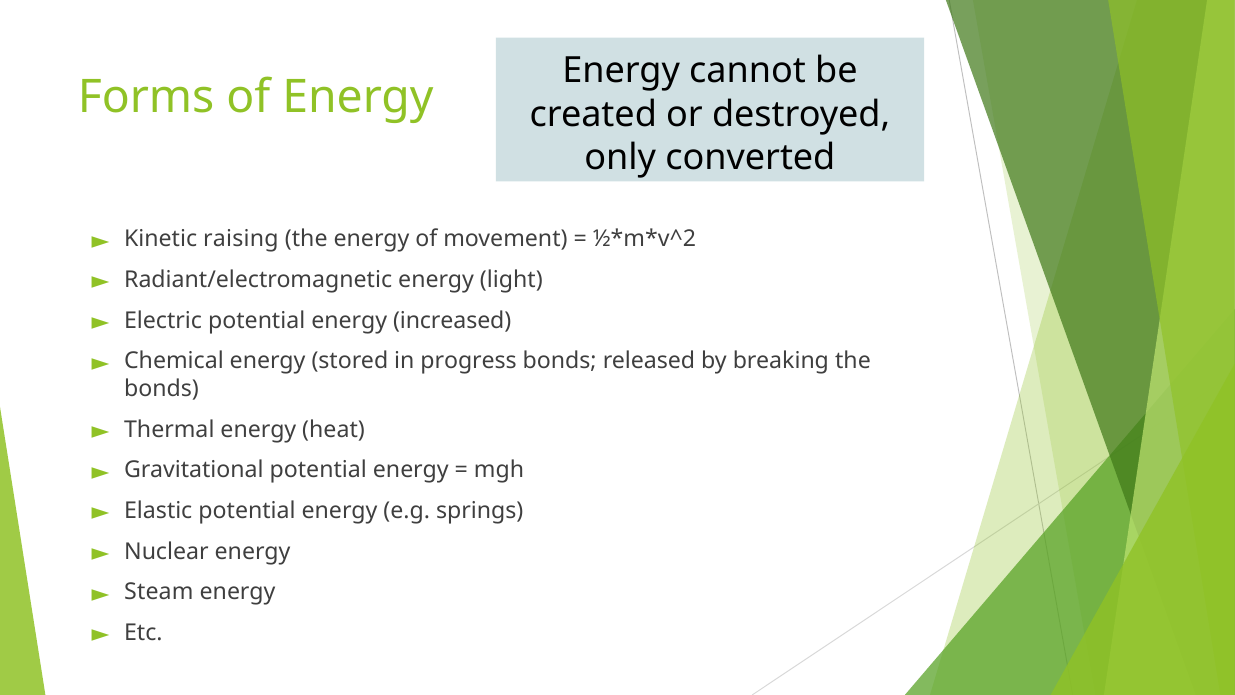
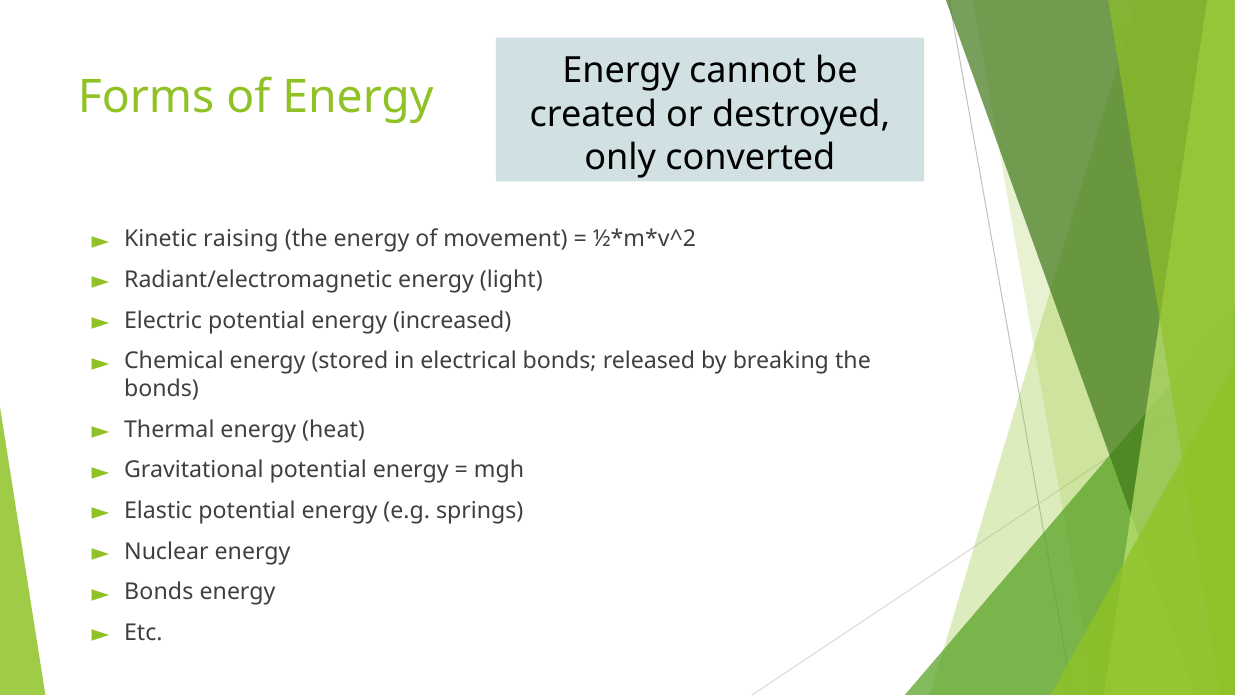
progress: progress -> electrical
Steam at (159, 592): Steam -> Bonds
